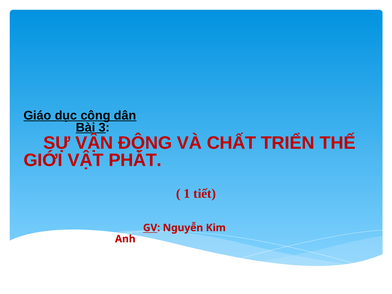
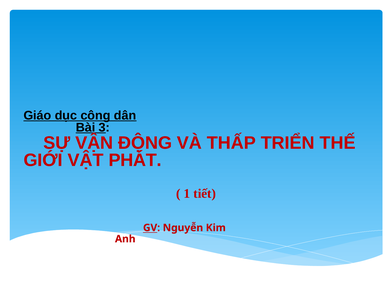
CHẤT: CHẤT -> THẤP
